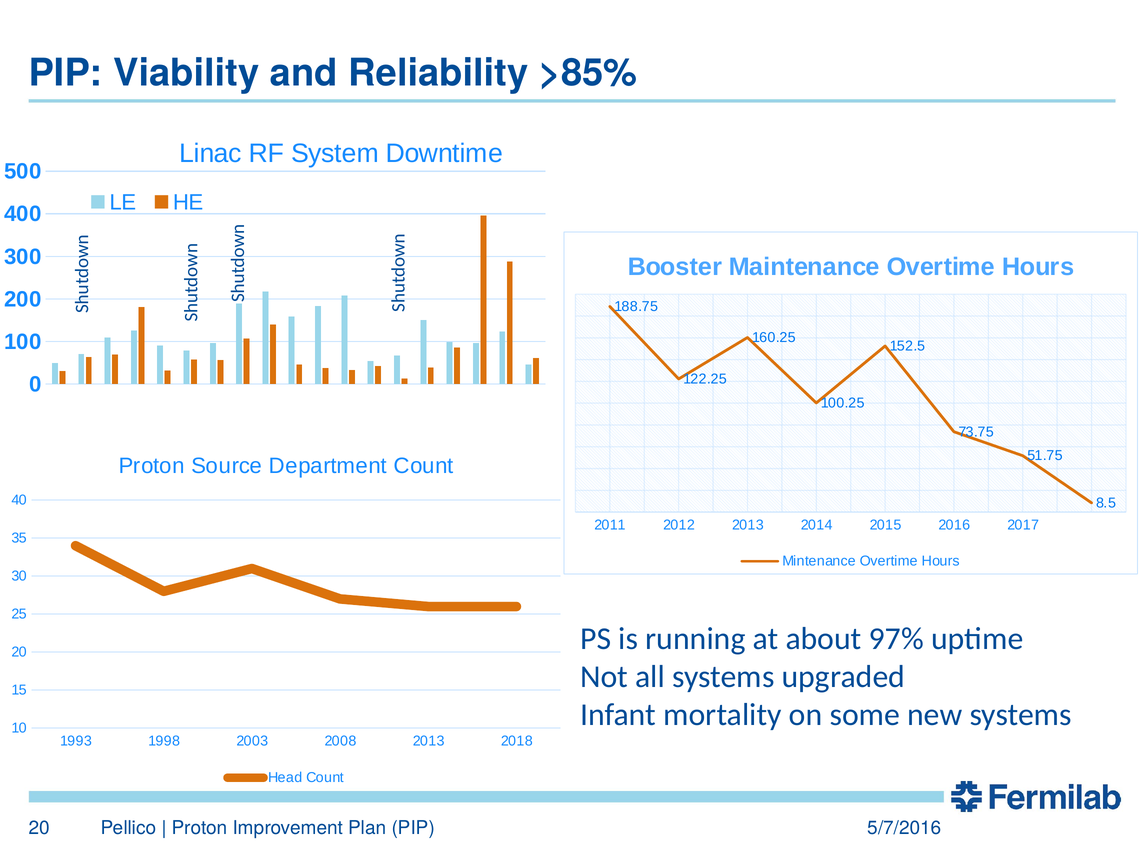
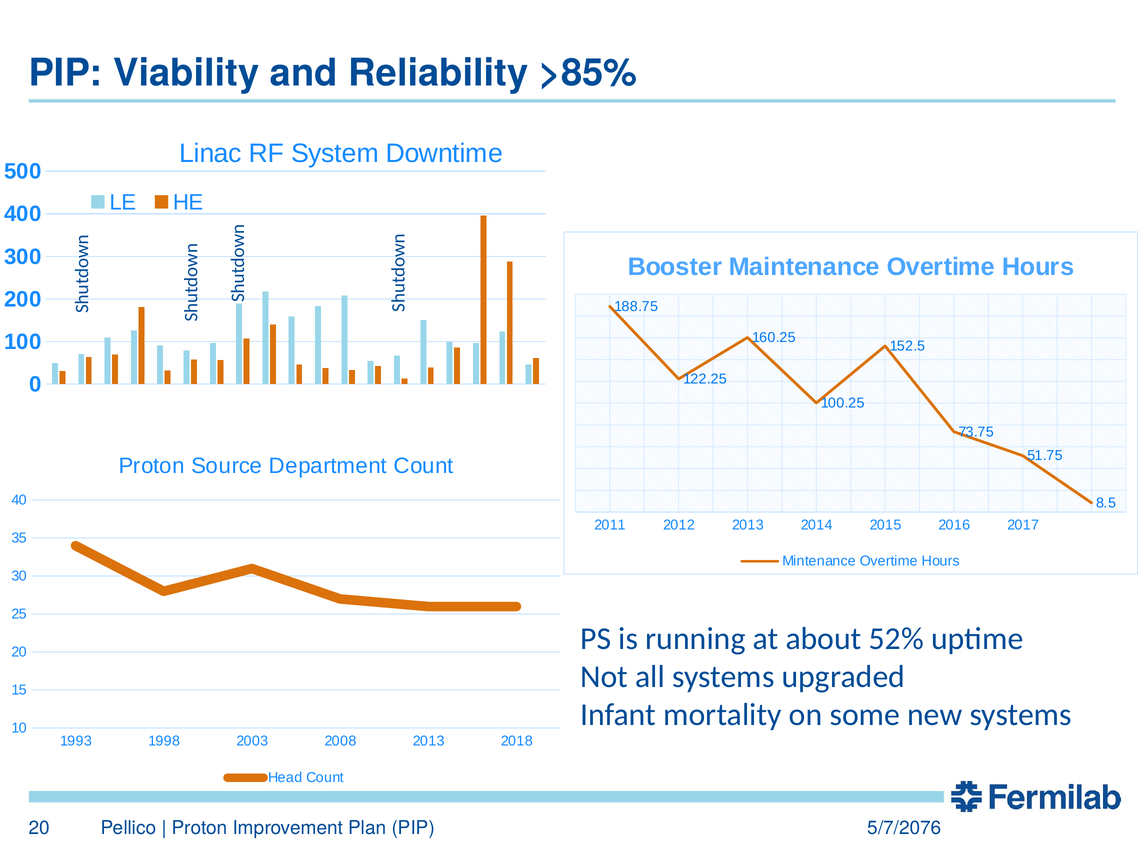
97%: 97% -> 52%
5/7/2016: 5/7/2016 -> 5/7/2076
